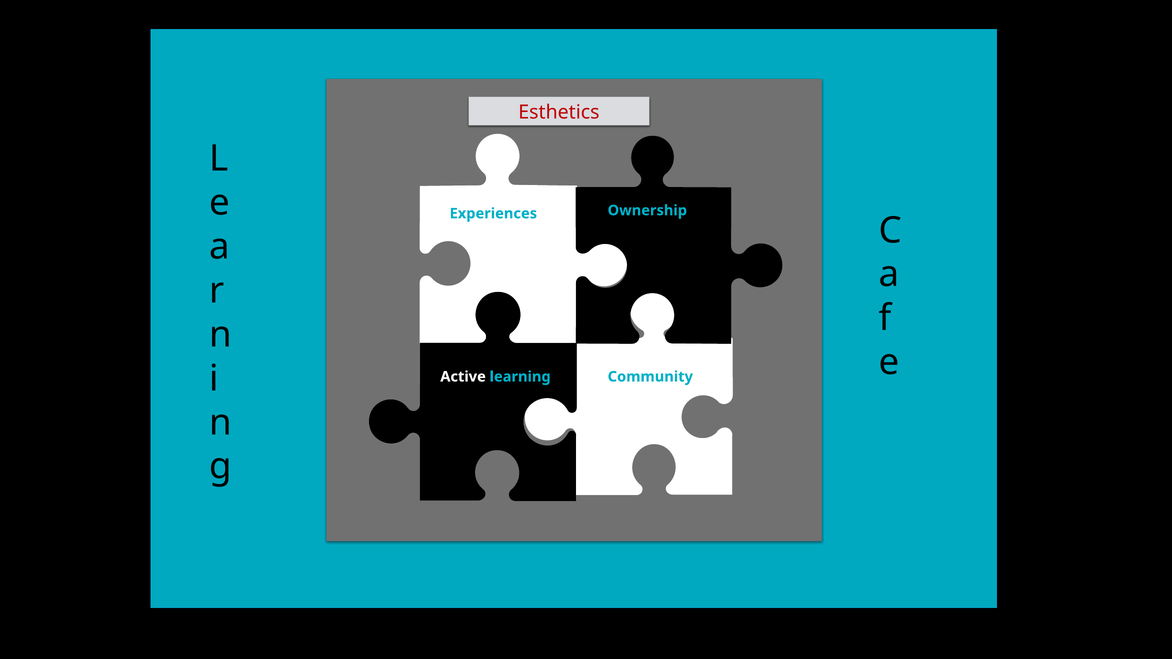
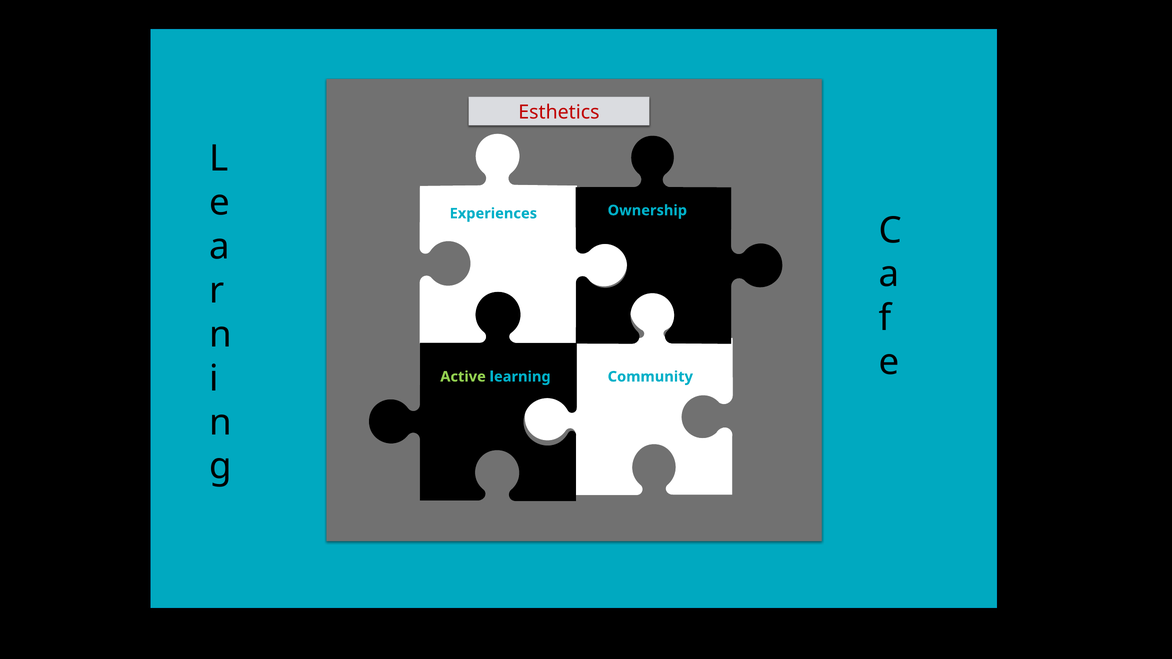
Active colour: white -> light green
